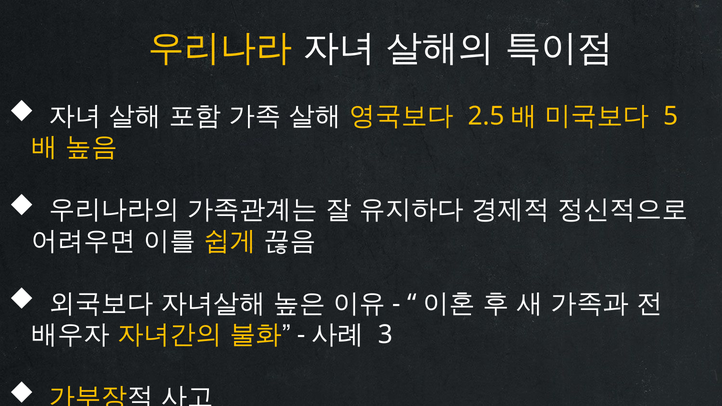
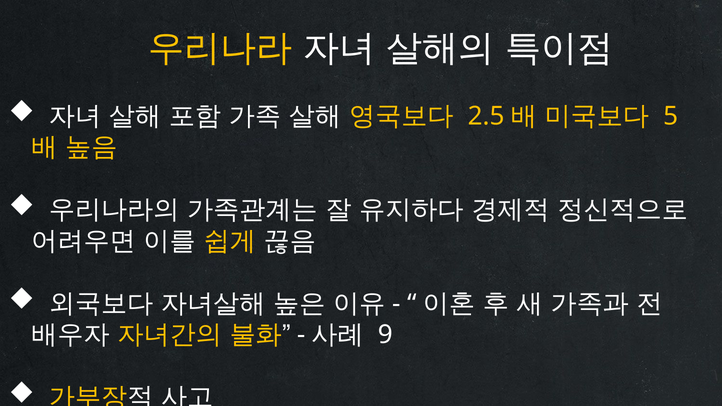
3: 3 -> 9
